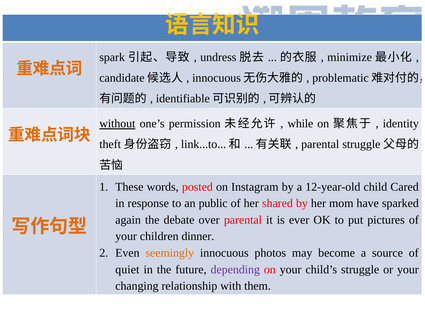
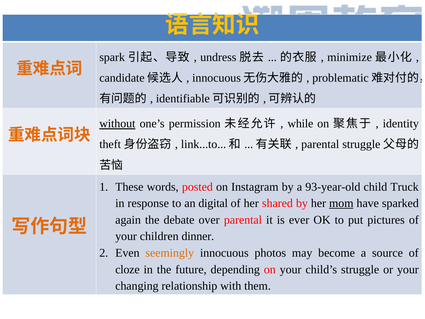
12-year-old: 12-year-old -> 93-year-old
Cared: Cared -> Truck
public: public -> digital
mom underline: none -> present
quiet: quiet -> cloze
depending colour: purple -> black
